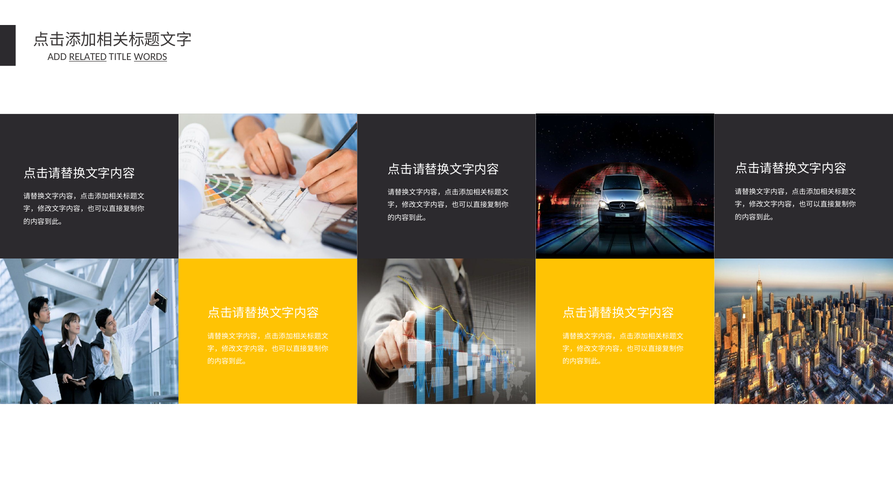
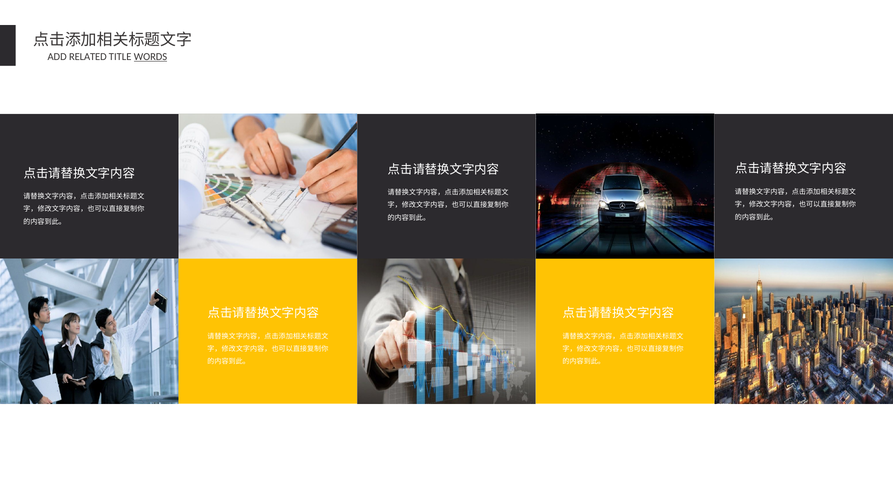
RELATED underline: present -> none
